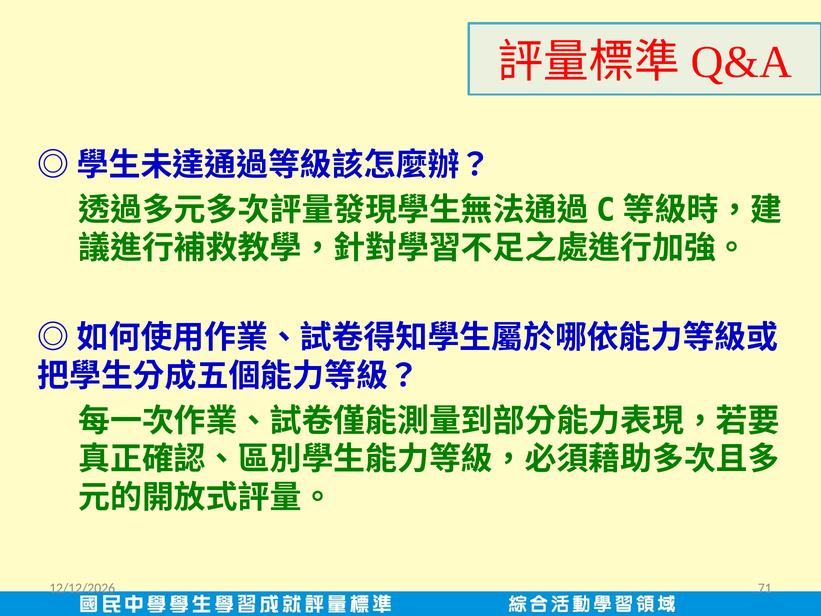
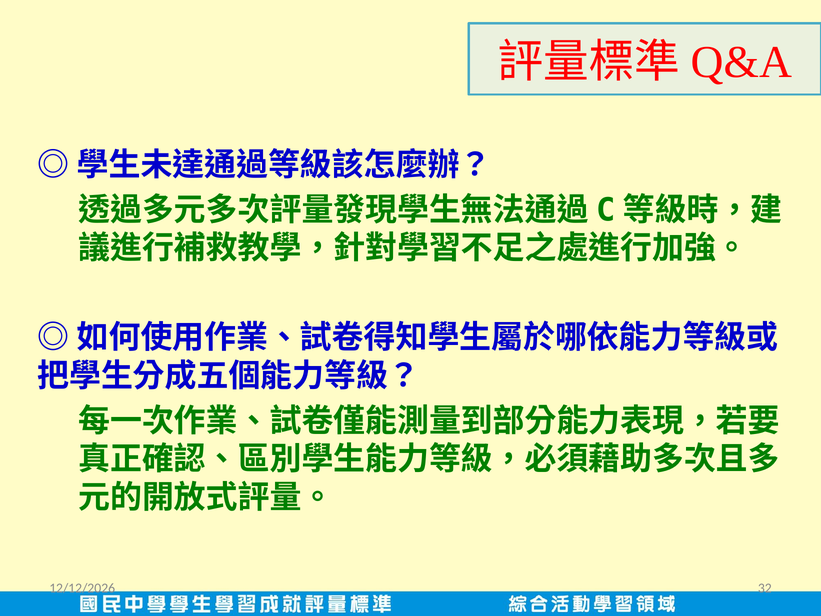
71: 71 -> 32
